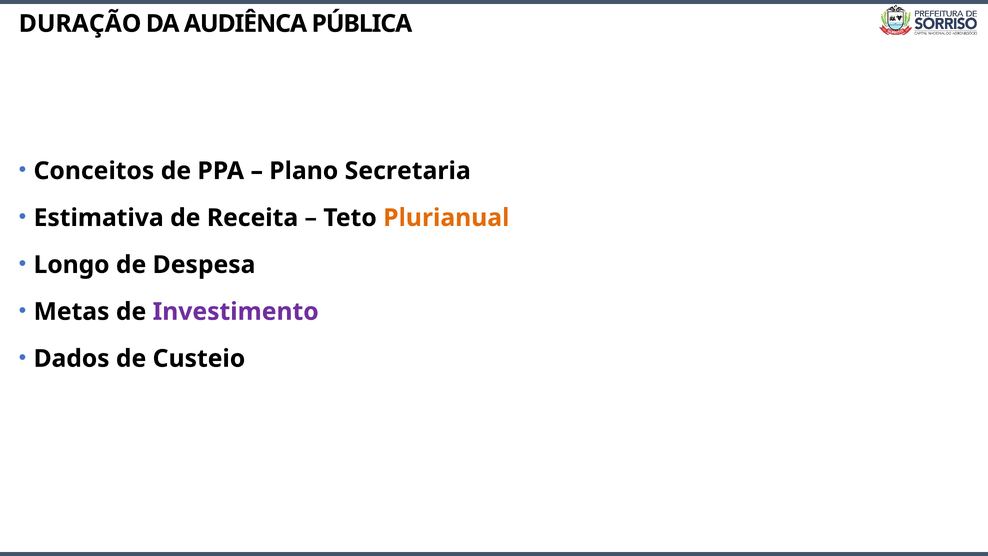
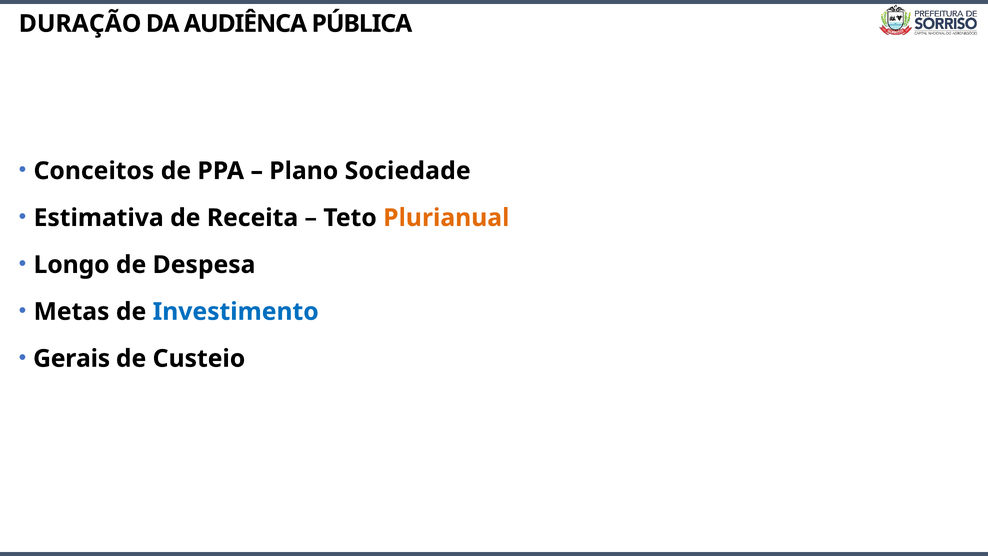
Secretaria: Secretaria -> Sociedade
Investimento colour: purple -> blue
Dados: Dados -> Gerais
